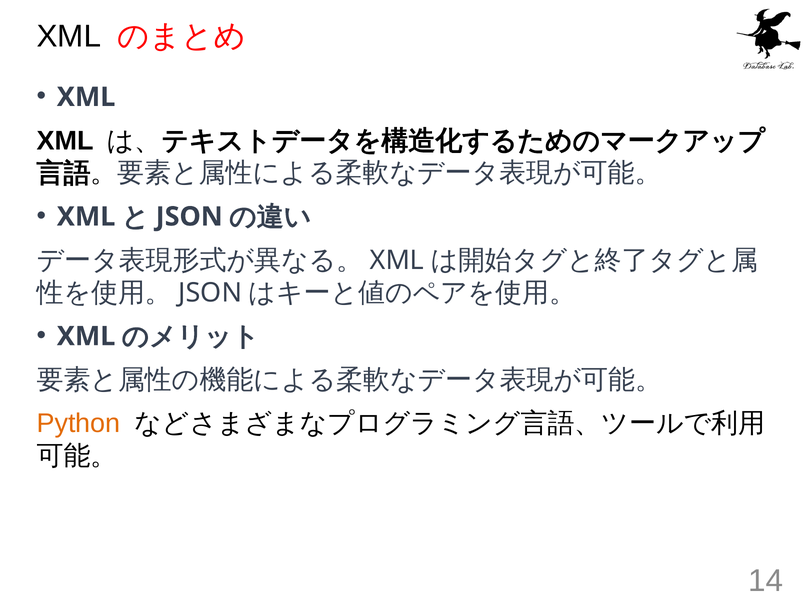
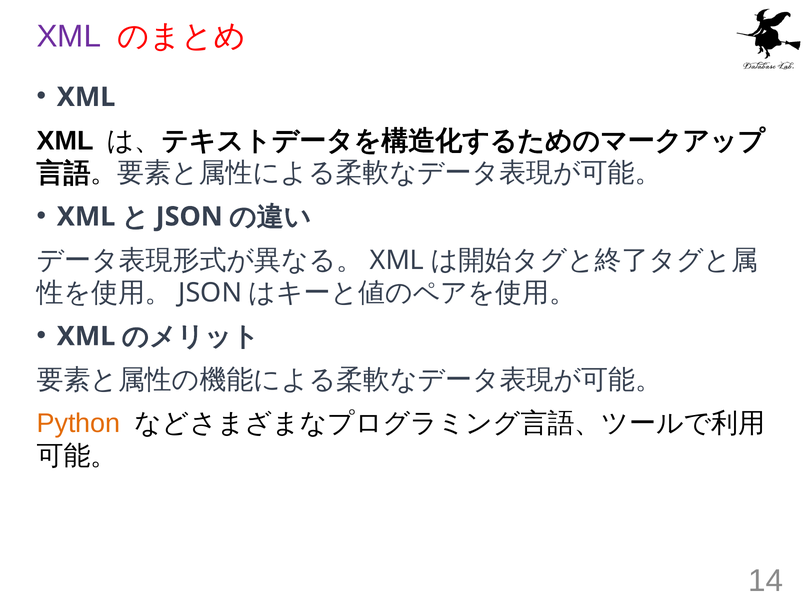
XML at (69, 36) colour: black -> purple
